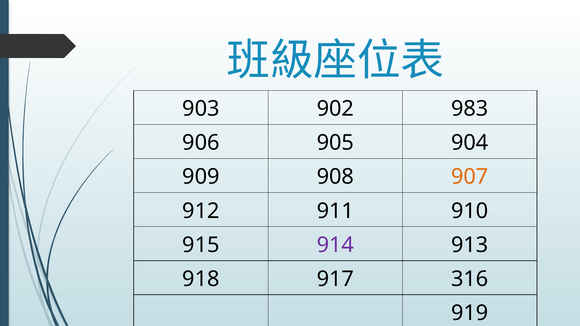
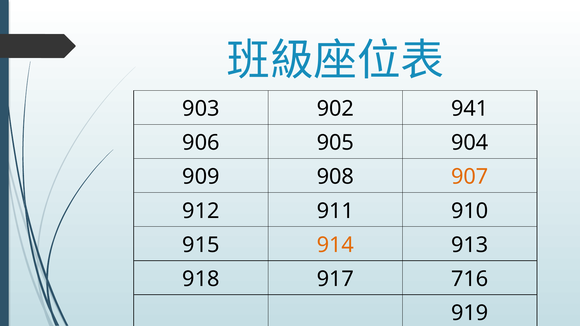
983: 983 -> 941
914 colour: purple -> orange
316: 316 -> 716
